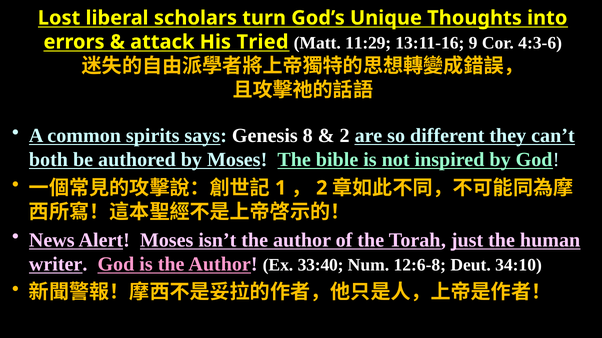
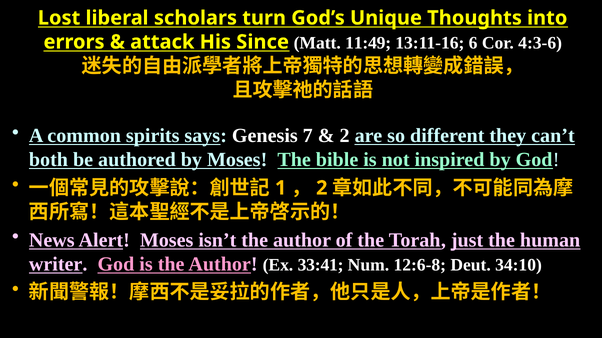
Tried: Tried -> Since
11:29: 11:29 -> 11:49
9: 9 -> 6
8: 8 -> 7
33:40: 33:40 -> 33:41
